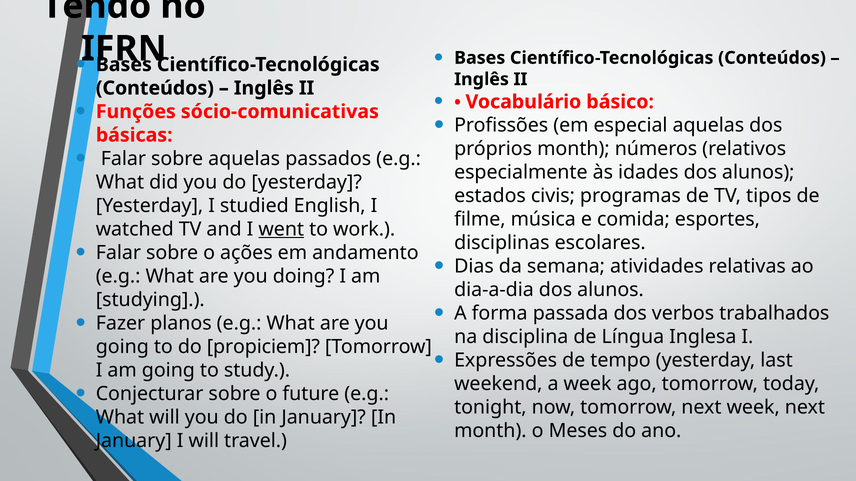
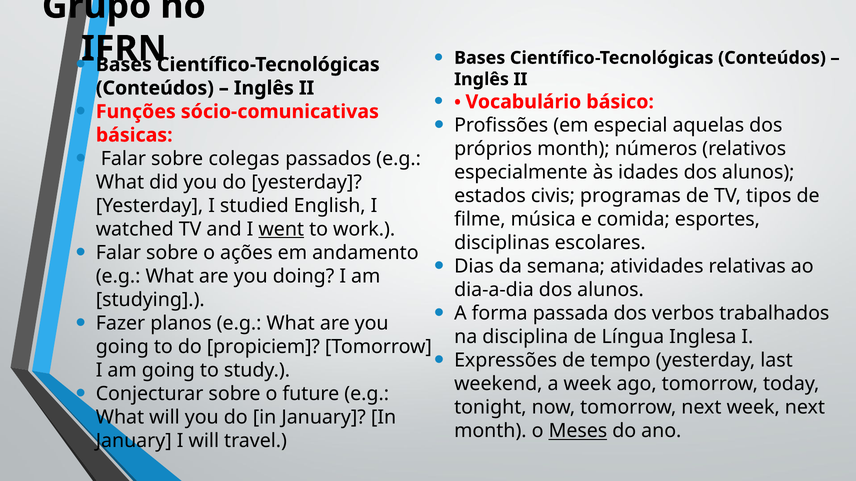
Tendo: Tendo -> Grupo
sobre aquelas: aquelas -> colegas
Meses underline: none -> present
